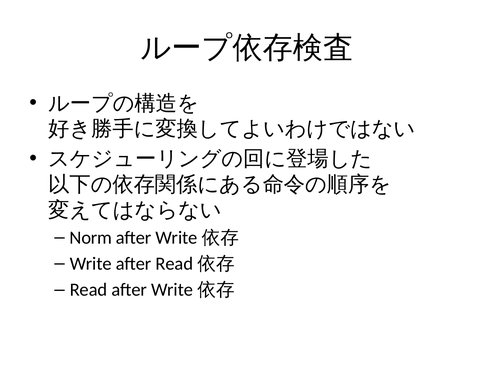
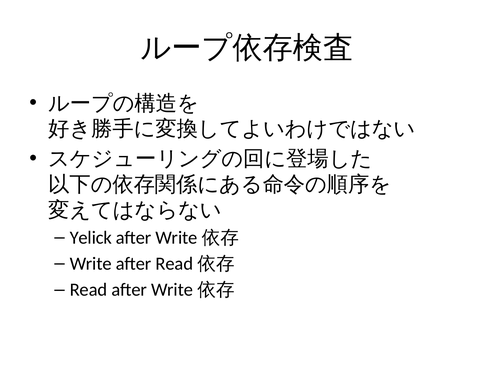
Norm: Norm -> Yelick
